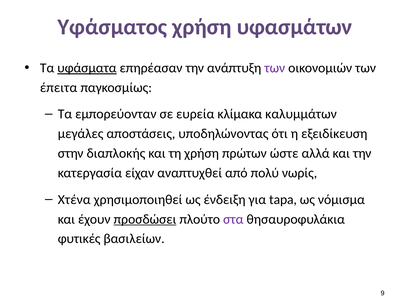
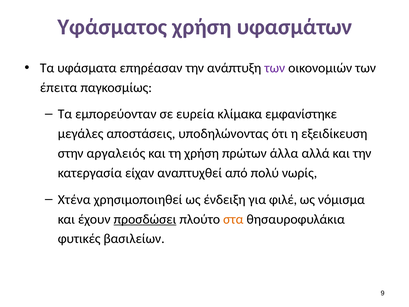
υφάσματα underline: present -> none
καλυμμάτων: καλυμμάτων -> εμφανίστηκε
διαπλοκής: διαπλοκής -> αργαλειός
ώστε: ώστε -> άλλα
tapa: tapa -> φιλέ
στα colour: purple -> orange
